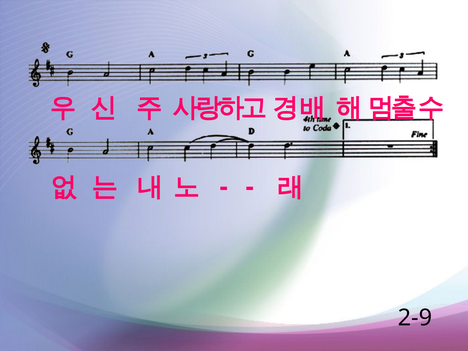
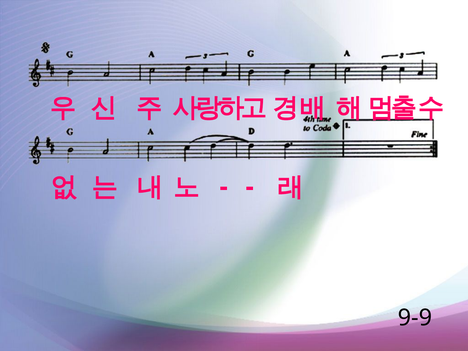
2-9: 2-9 -> 9-9
